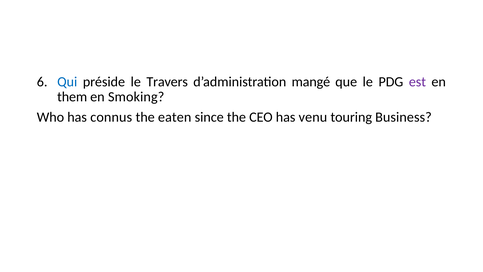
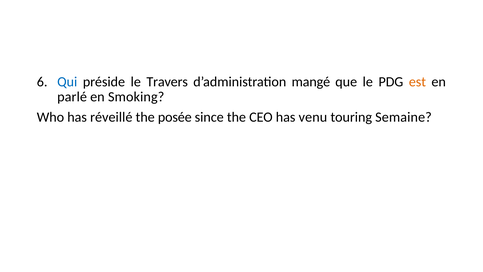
est colour: purple -> orange
them: them -> parlé
connus: connus -> réveillé
eaten: eaten -> posée
Business: Business -> Semaine
